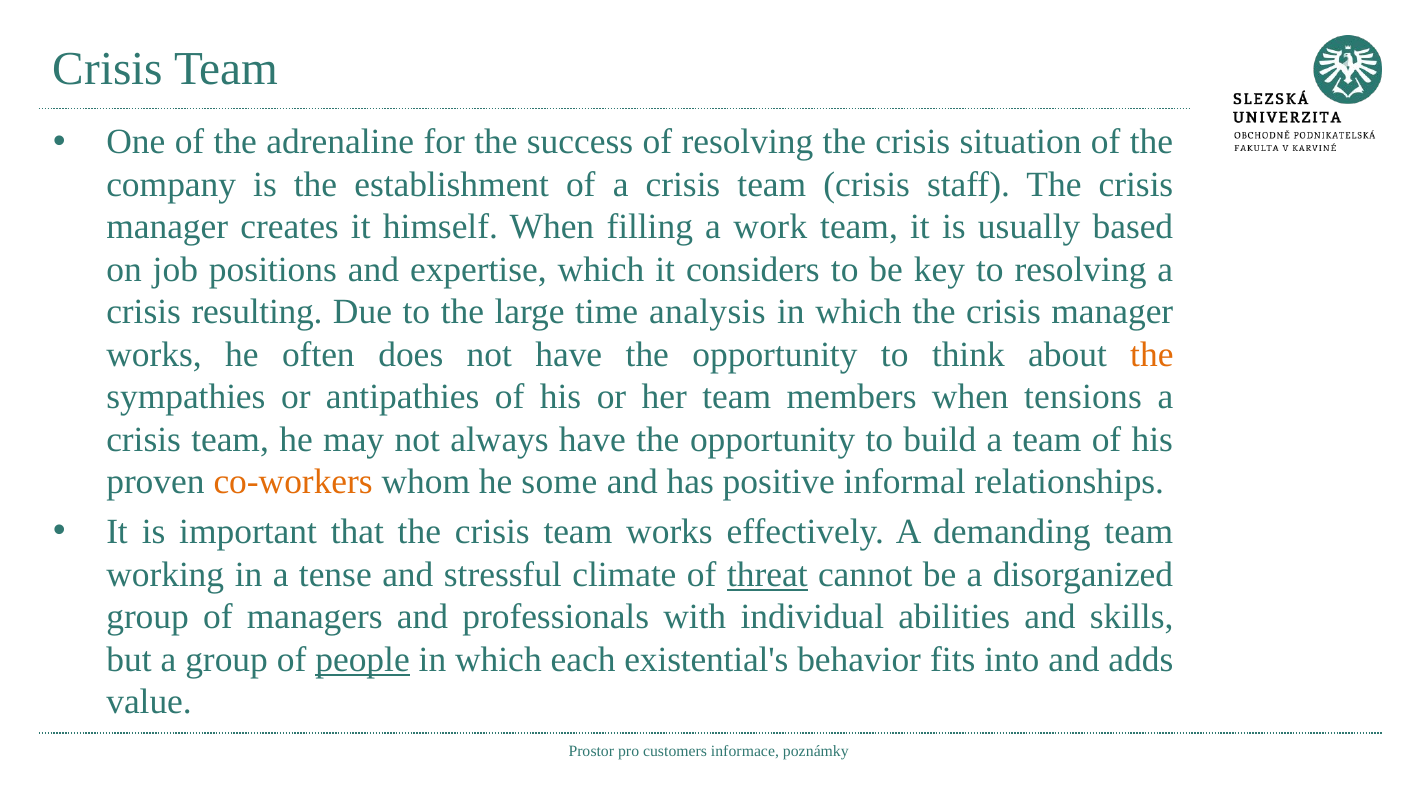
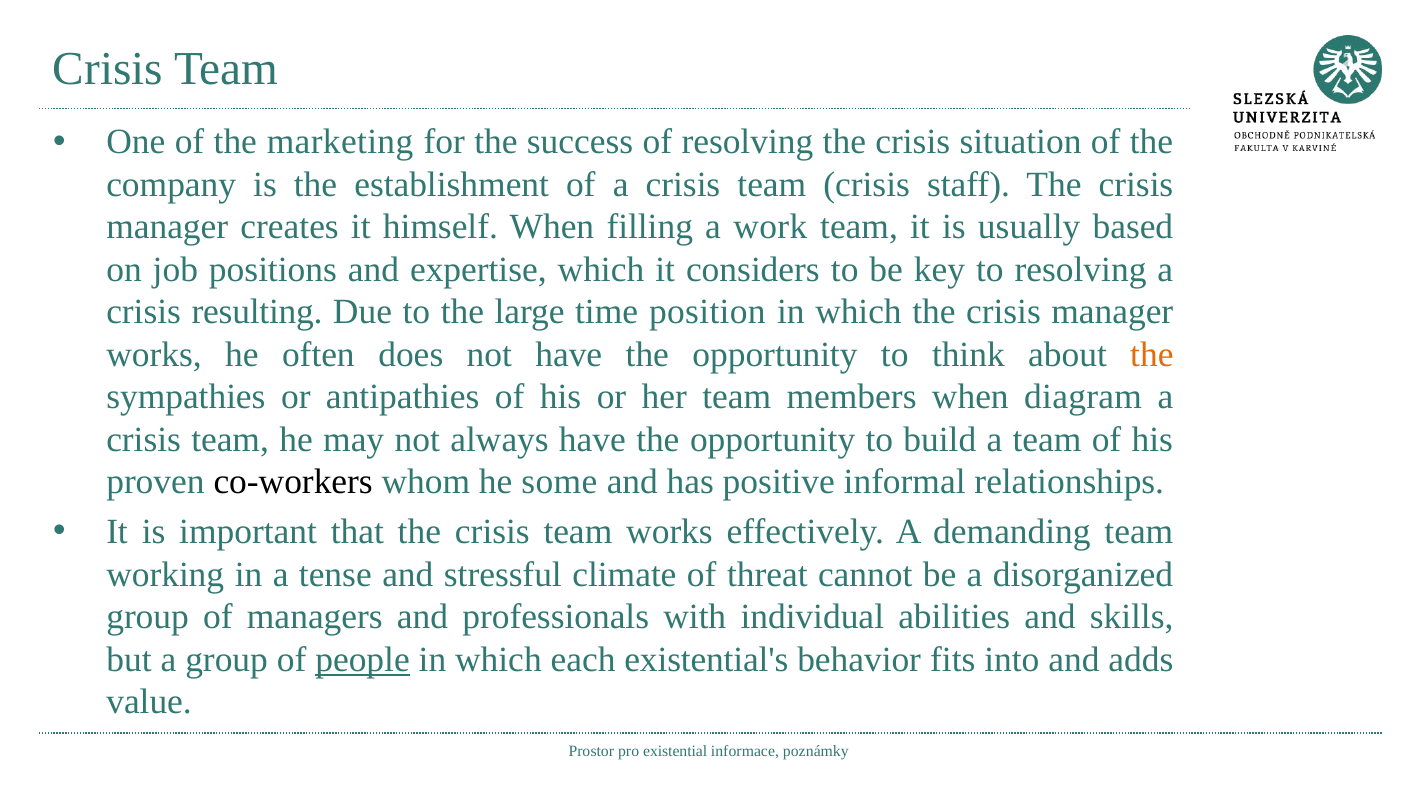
adrenaline: adrenaline -> marketing
analysis: analysis -> position
tensions: tensions -> diagram
co-workers colour: orange -> black
threat underline: present -> none
customers: customers -> existential
